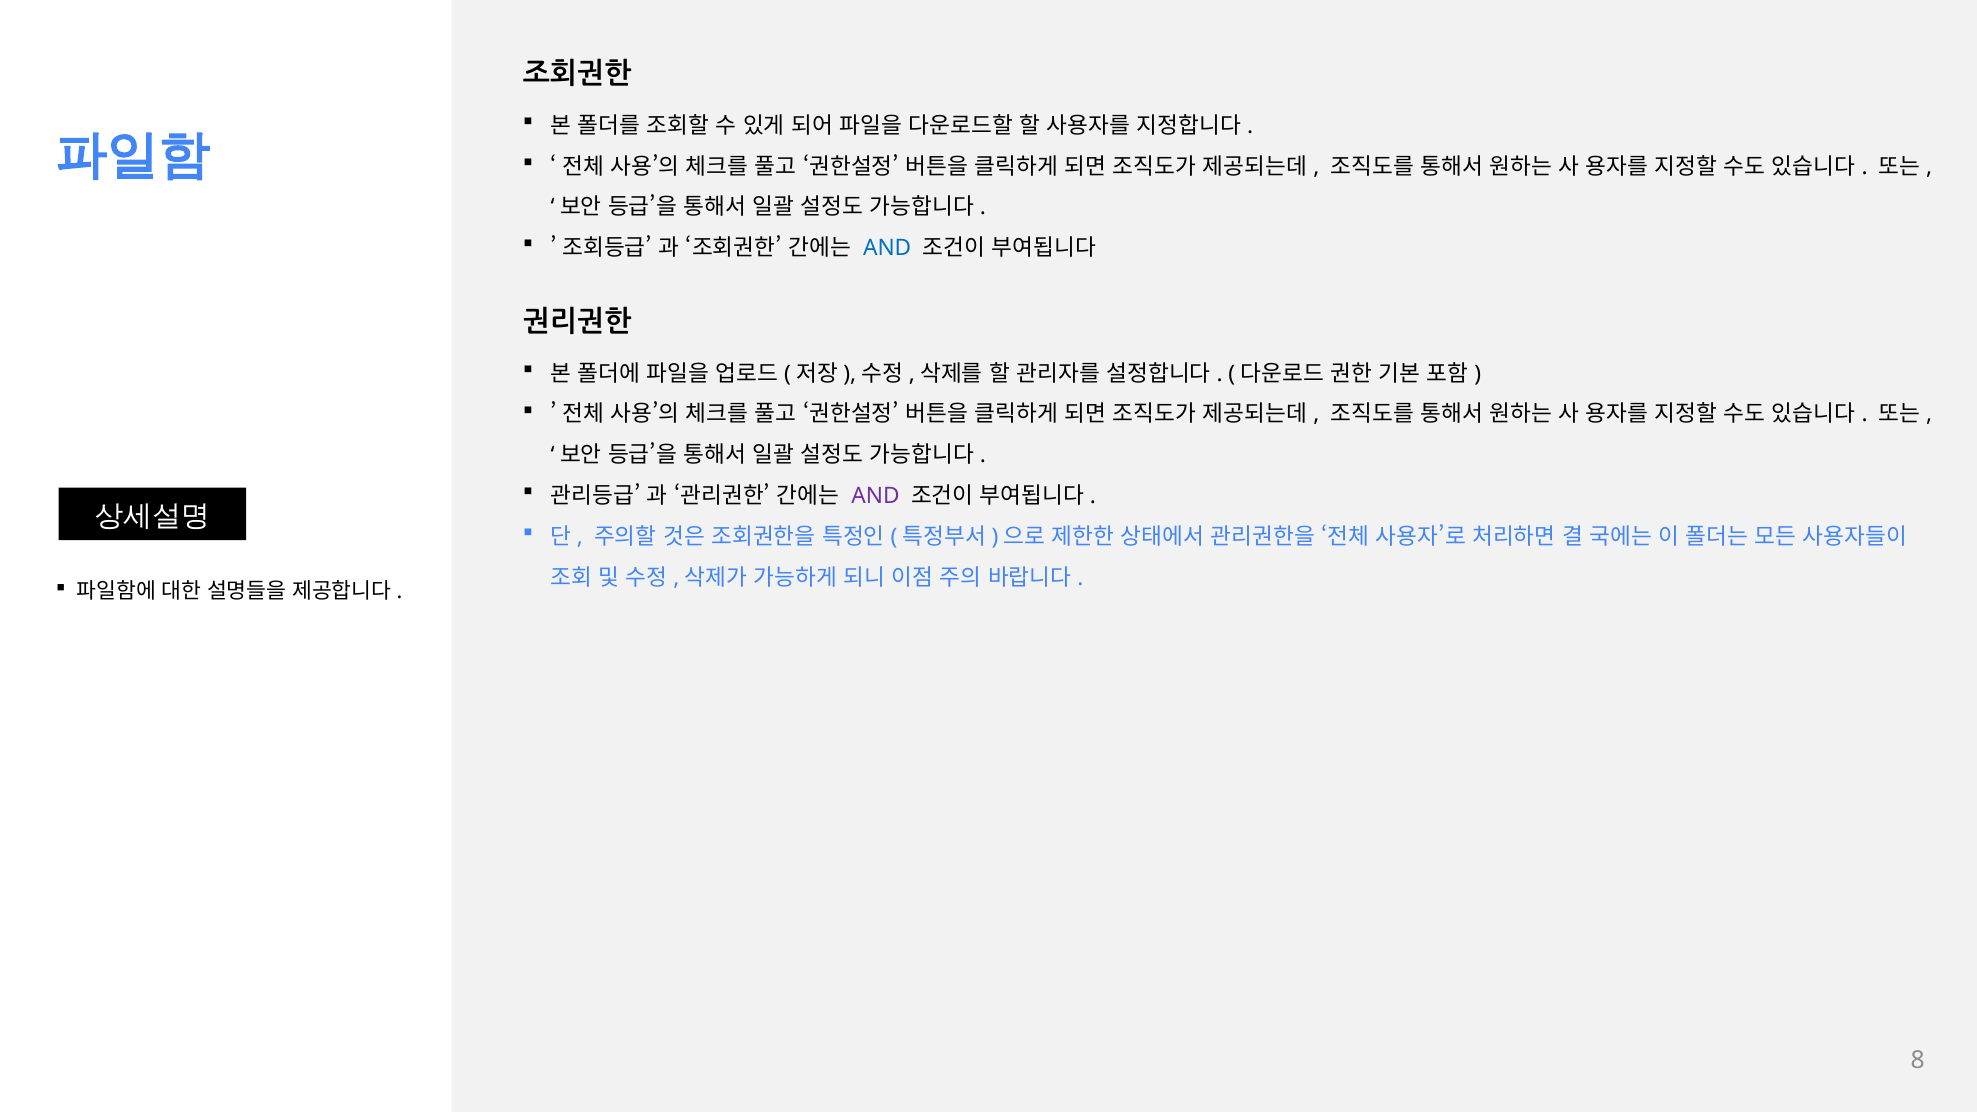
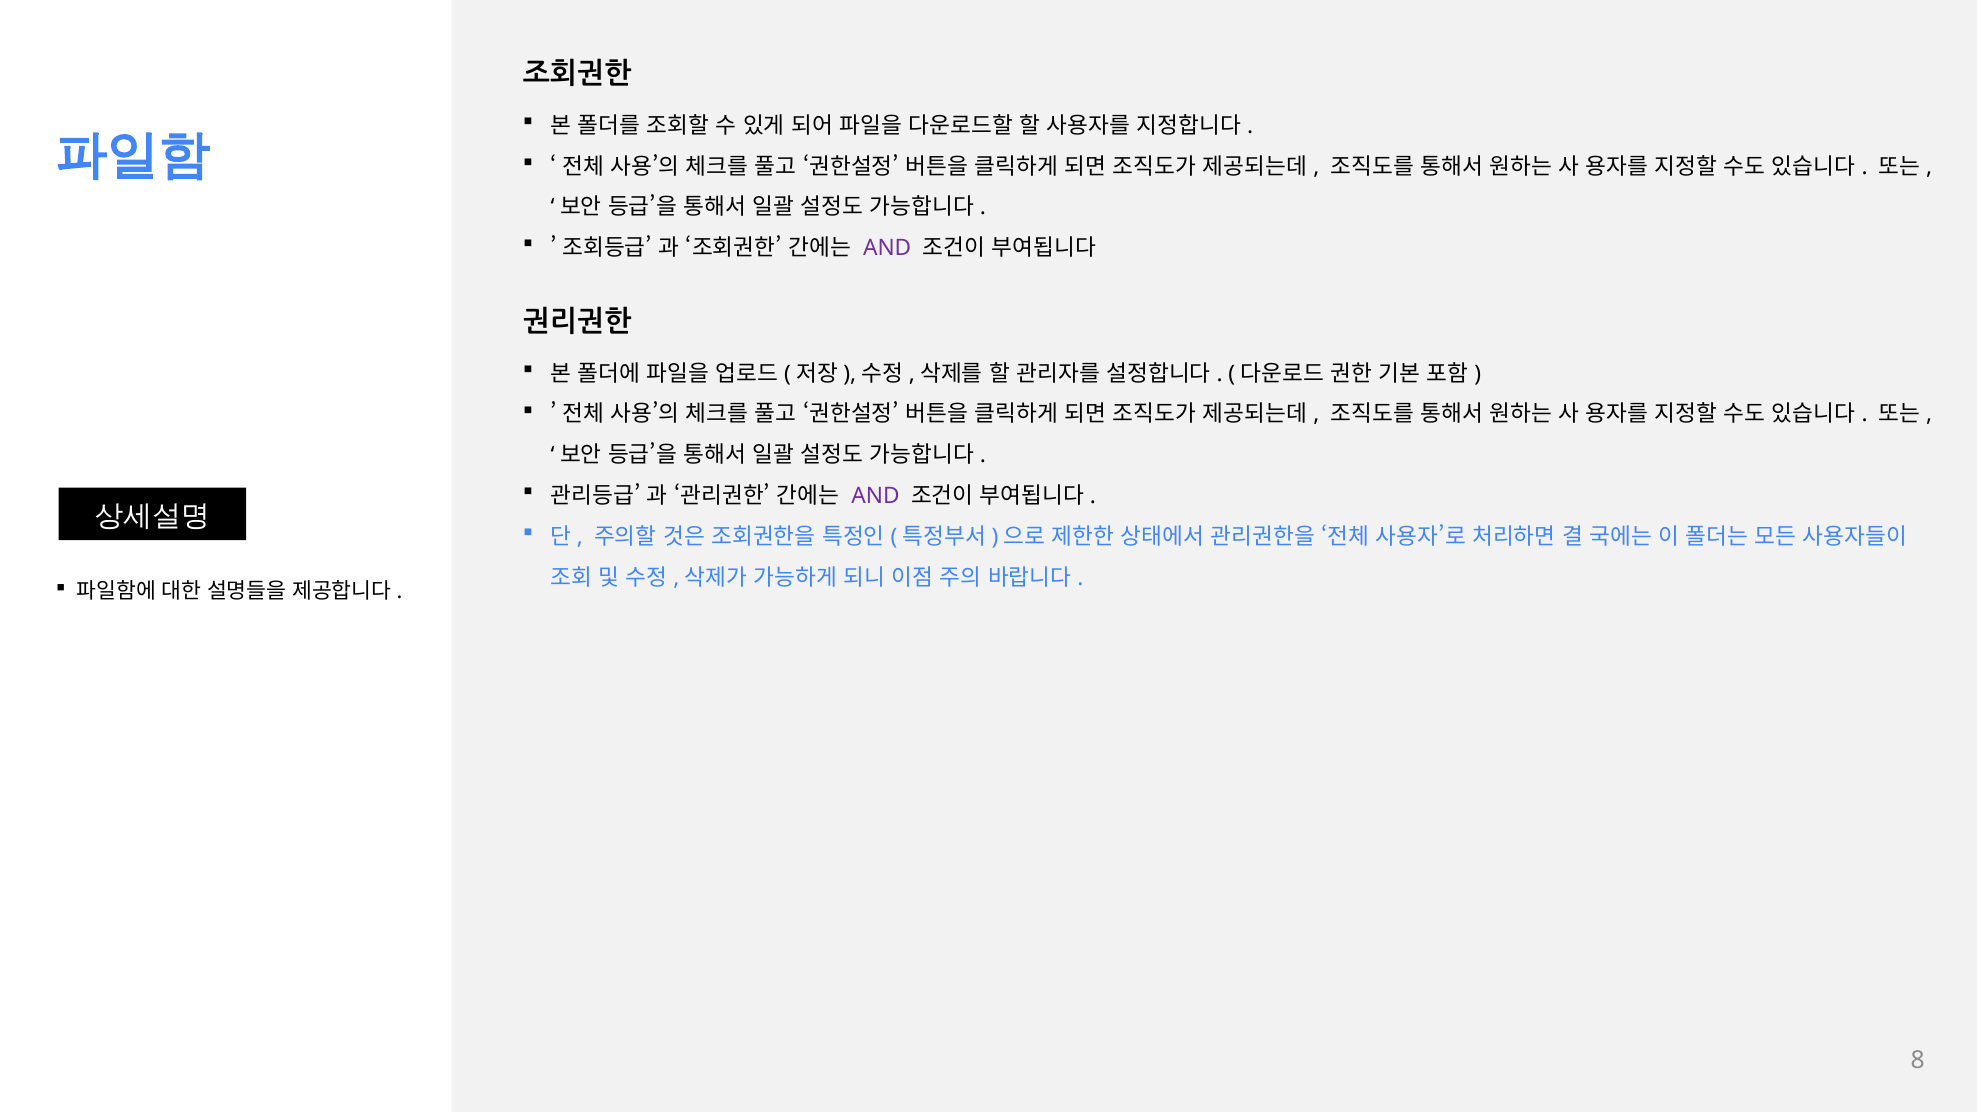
AND at (887, 248) colour: blue -> purple
